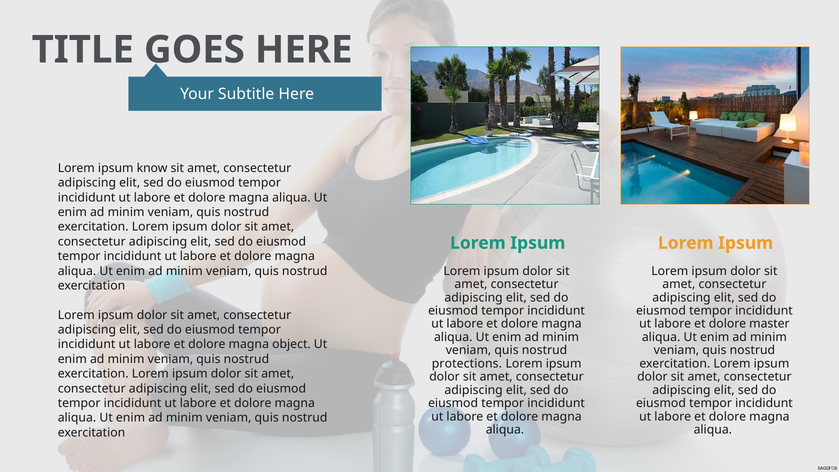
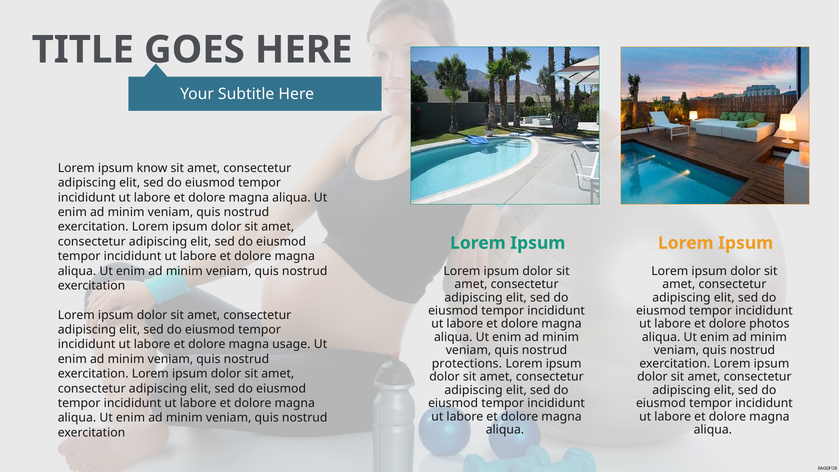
master: master -> photos
object: object -> usage
